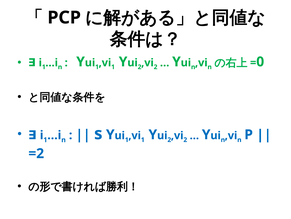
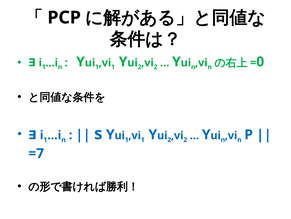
=2: =2 -> =7
